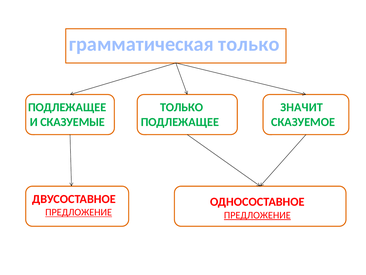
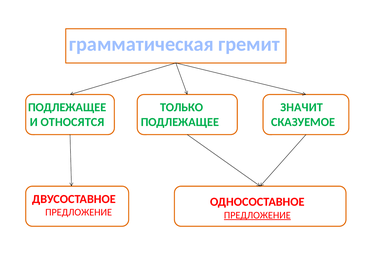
грамматическая только: только -> гремит
СКАЗУЕМЫЕ: СКАЗУЕМЫЕ -> ОТНОСЯТСЯ
ПРЕДЛОЖЕНИЕ at (79, 212) underline: present -> none
